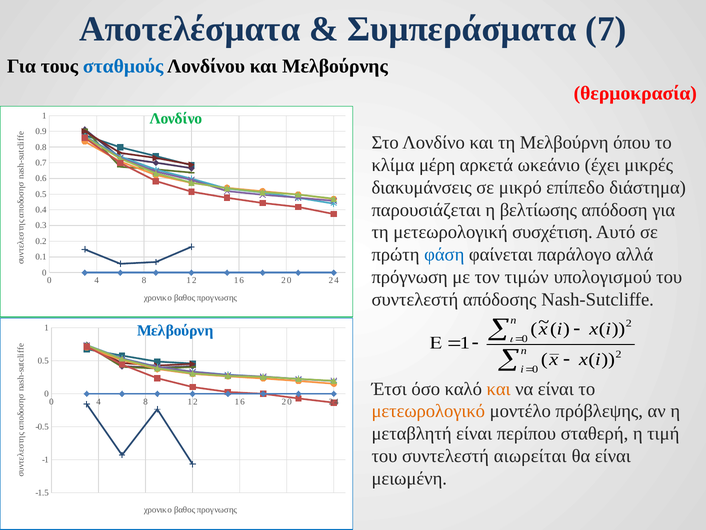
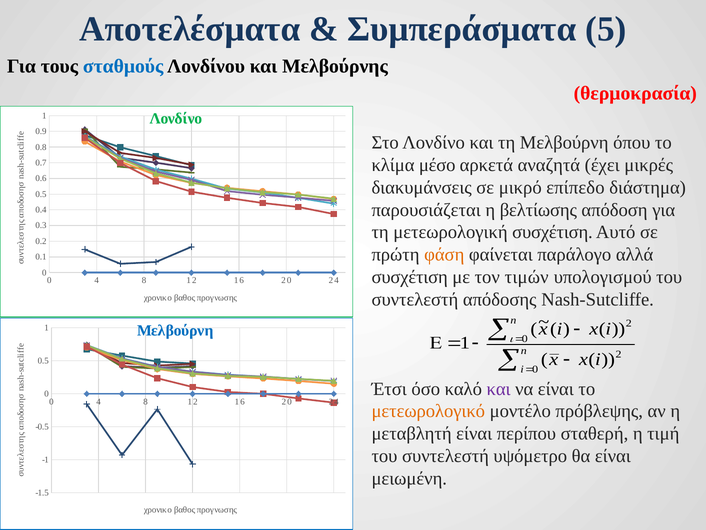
7: 7 -> 5
μέρη: μέρη -> μέσο
ωκεάνιο: ωκεάνιο -> αναζητά
φάση colour: blue -> orange
πρόγνωση at (410, 277): πρόγνωση -> συσχέτιση
και at (499, 389) colour: orange -> purple
αιωρείται: αιωρείται -> υψόμετρο
